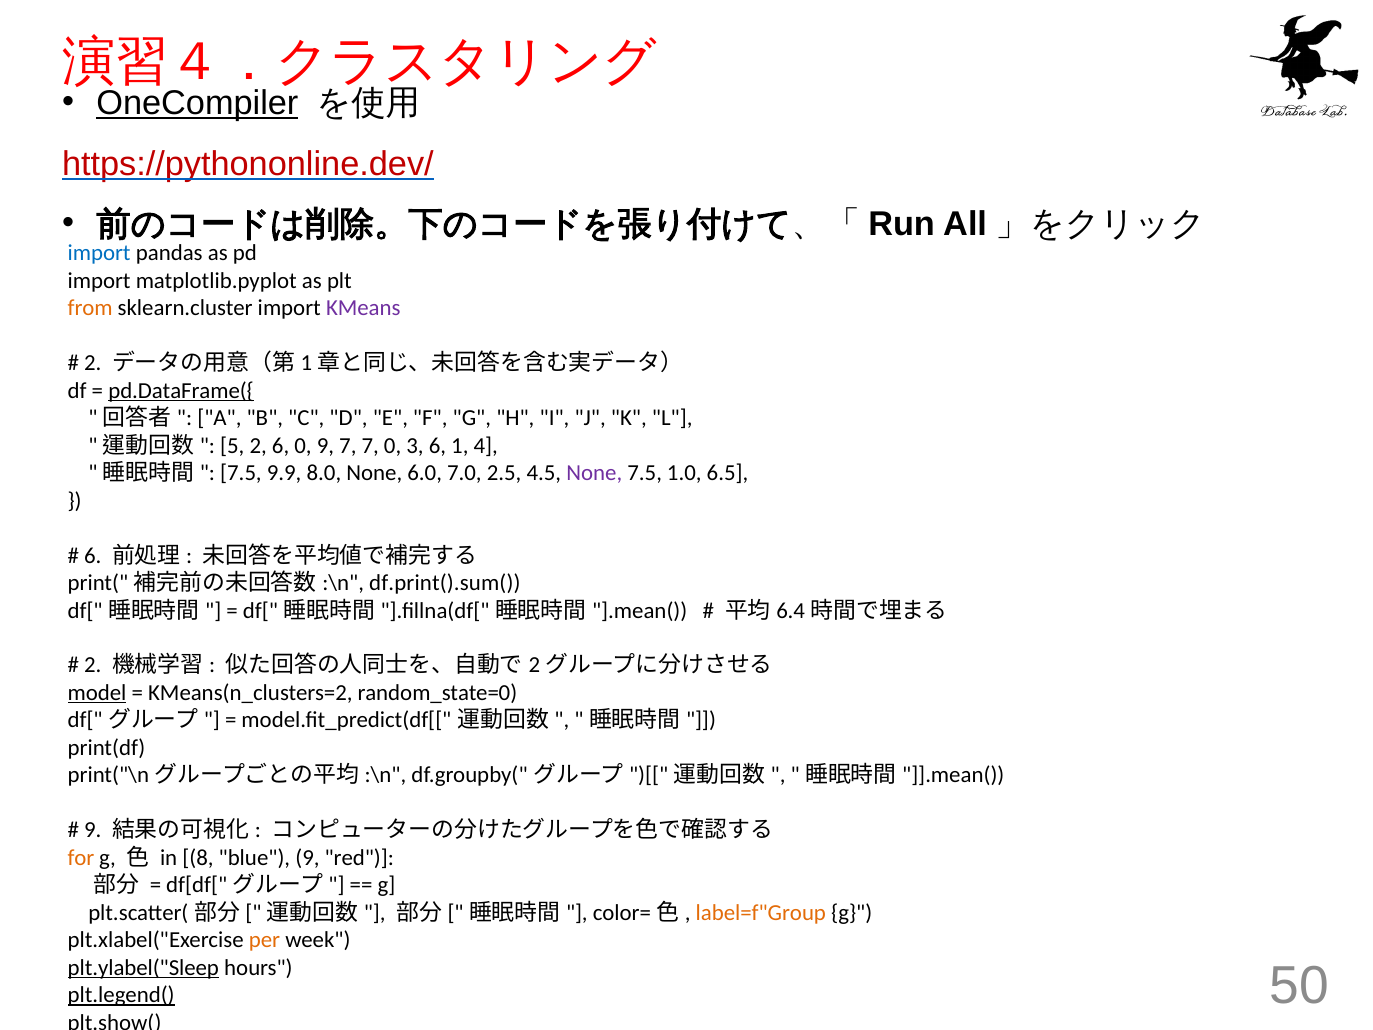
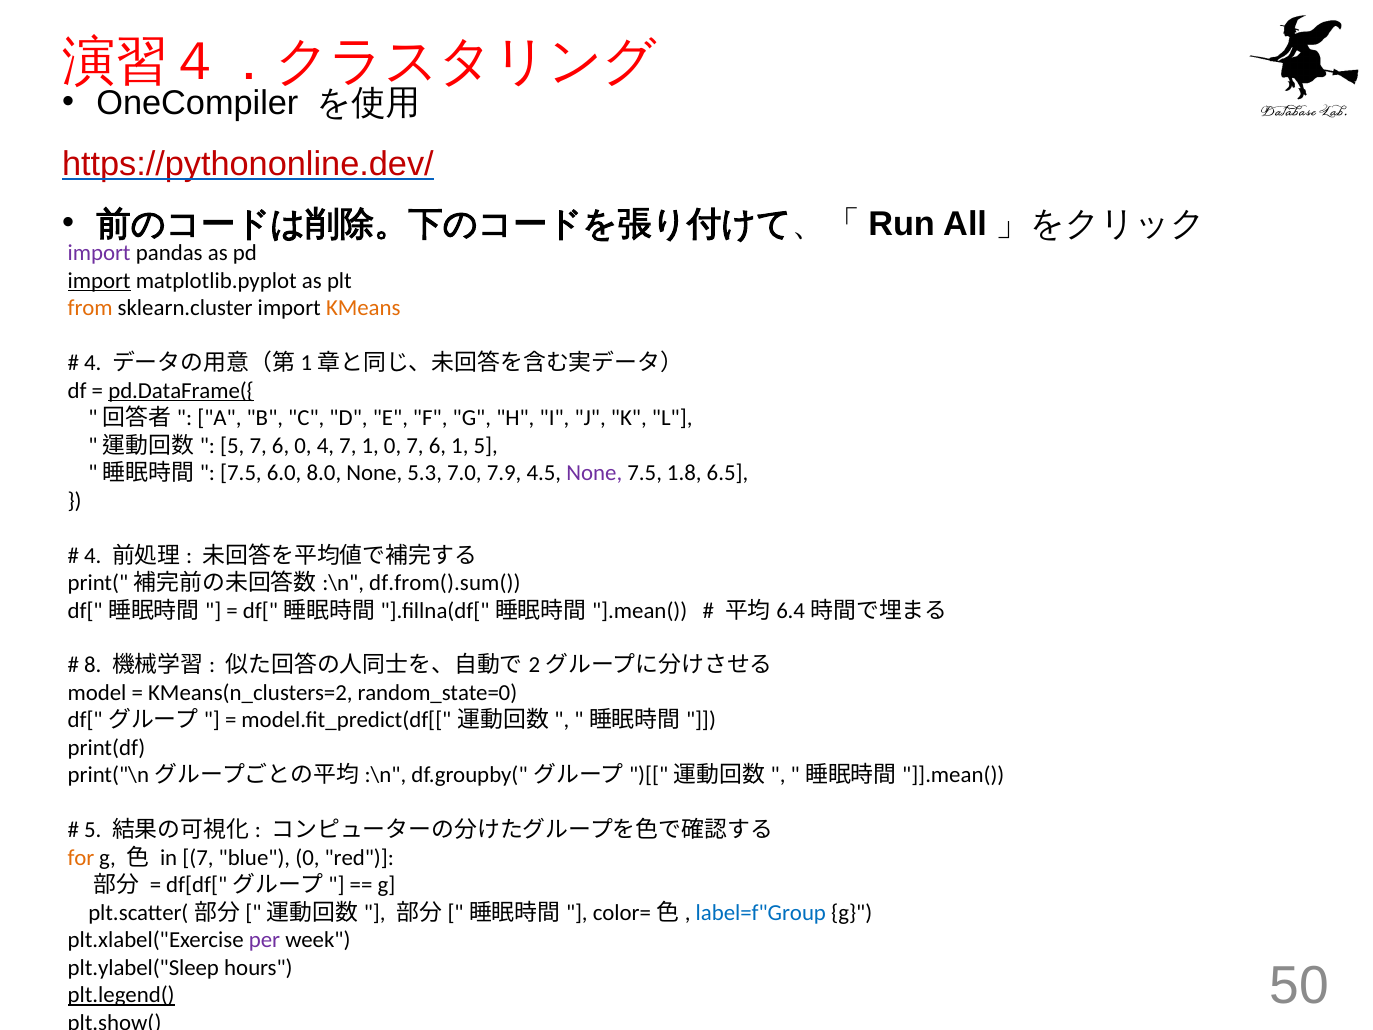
OneCompiler underline: present -> none
import at (99, 253) colour: blue -> purple
import at (99, 281) underline: none -> present
KMeans colour: purple -> orange
2 at (93, 363): 2 -> 4
5 2: 2 -> 7
0 9: 9 -> 4
7 7: 7 -> 1
0 3: 3 -> 7
1 4: 4 -> 5
9.9: 9.9 -> 6.0
6.0: 6.0 -> 5.3
2.5: 2.5 -> 7.9
1.0: 1.0 -> 1.8
6 at (93, 555): 6 -> 4
df.print().sum(: df.print().sum( -> df.from().sum(
2 at (93, 665): 2 -> 8
model underline: present -> none
9 at (93, 830): 9 -> 5
in 8: 8 -> 7
blue 9: 9 -> 0
label=f"Group colour: orange -> blue
per colour: orange -> purple
plt.ylabel("Sleep underline: present -> none
